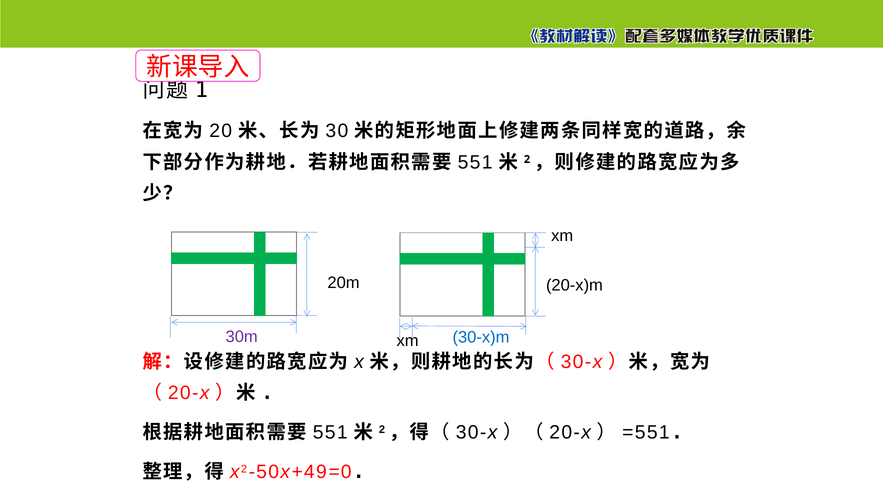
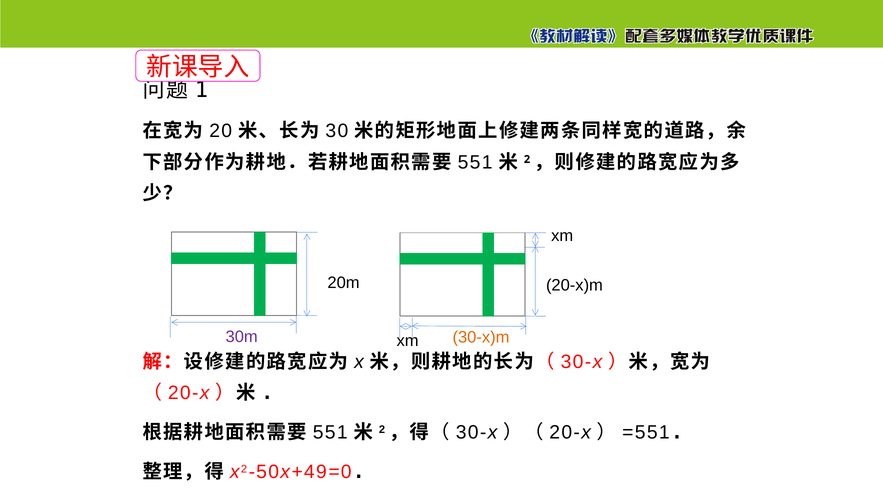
30-x)m colour: blue -> orange
